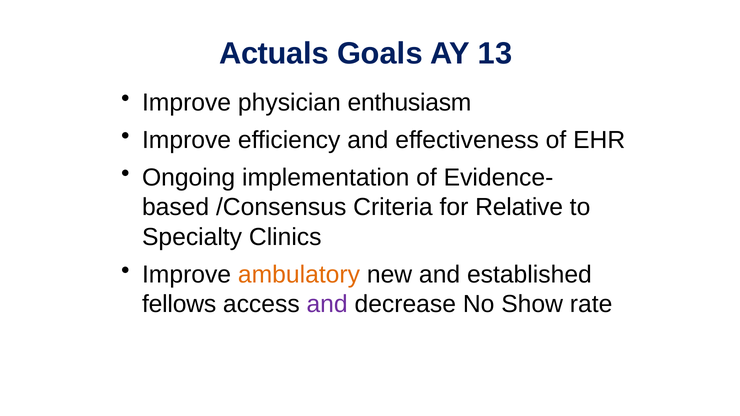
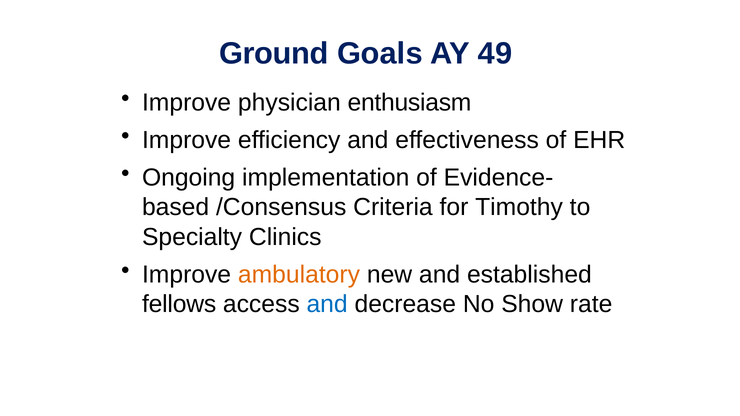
Actuals: Actuals -> Ground
13: 13 -> 49
Relative: Relative -> Timothy
and at (327, 304) colour: purple -> blue
